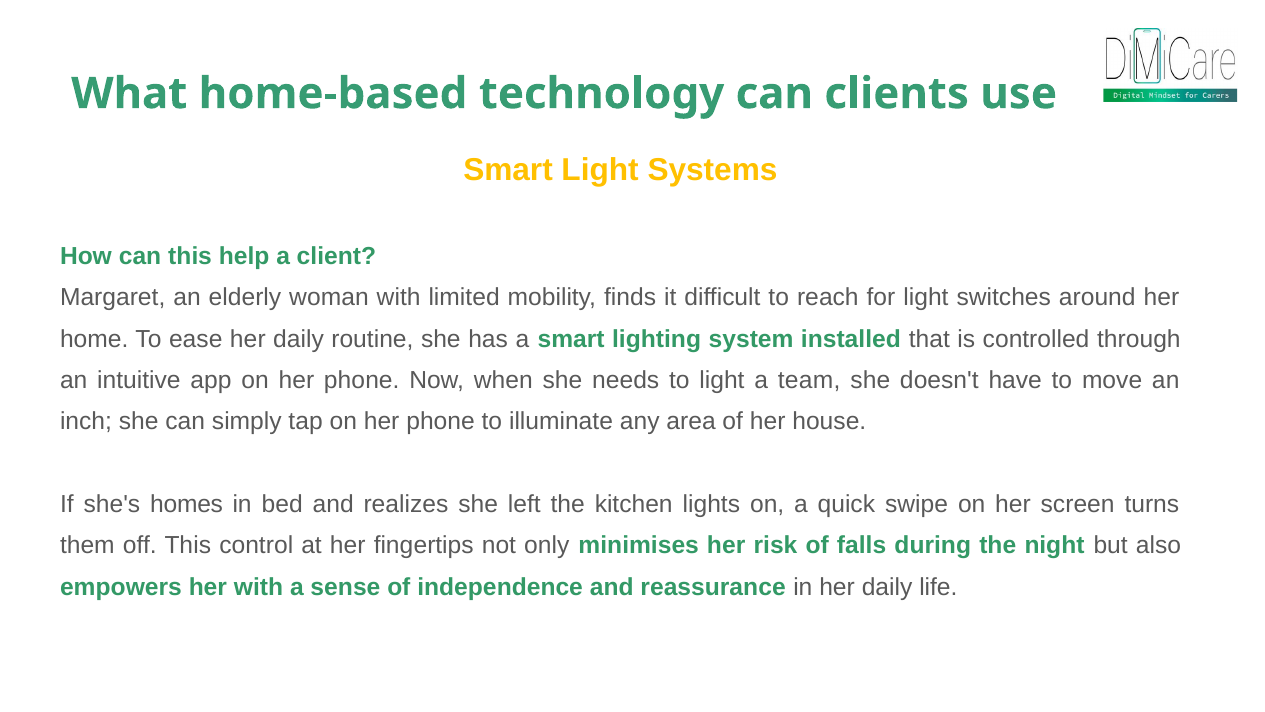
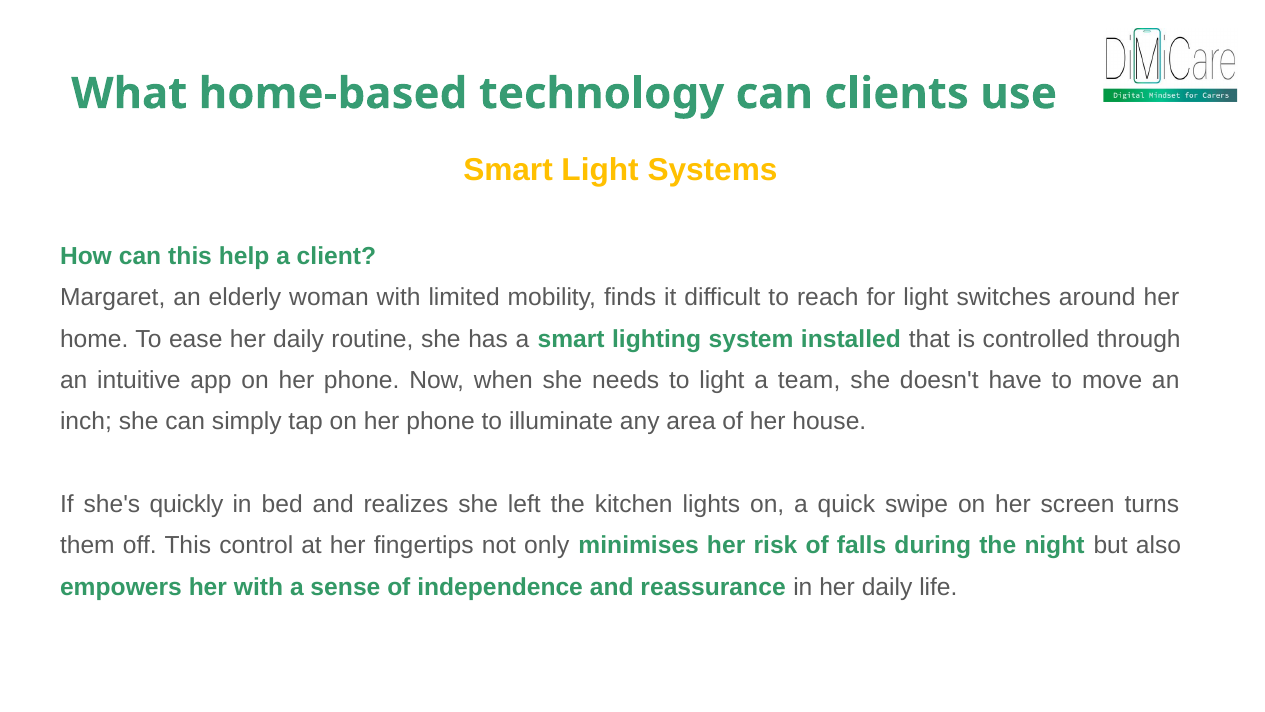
homes: homes -> quickly
